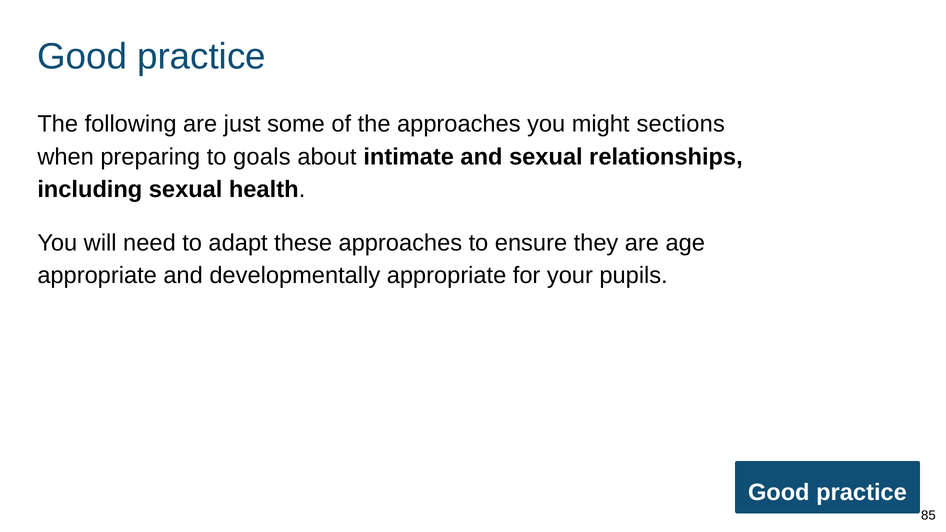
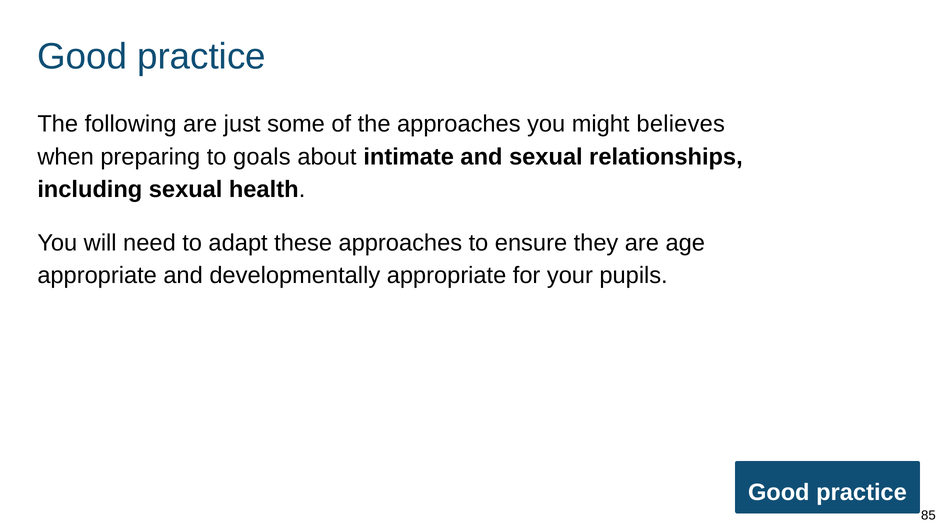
sections: sections -> believes
